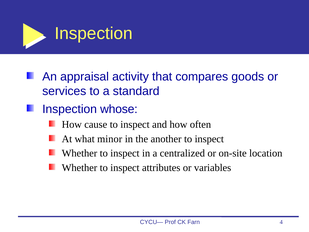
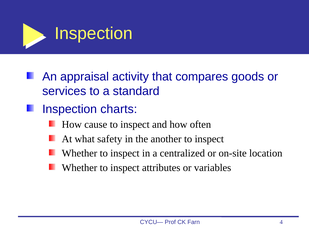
whose: whose -> charts
minor: minor -> safety
